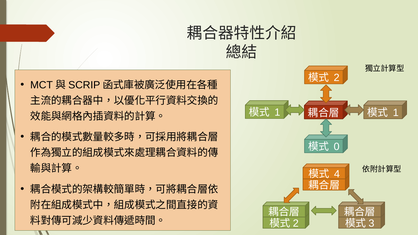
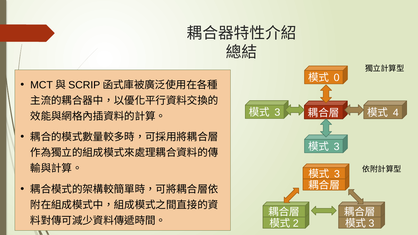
2: 2 -> 0
1 at (277, 113): 1 -> 3
1 at (396, 113): 1 -> 4
0 at (337, 147): 0 -> 3
4 at (337, 174): 4 -> 3
